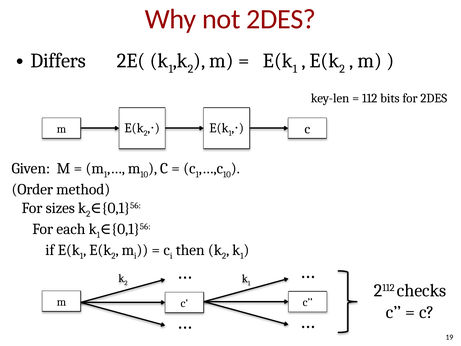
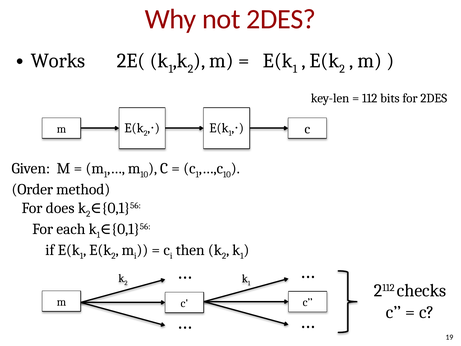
Differs: Differs -> Works
sizes: sizes -> does
